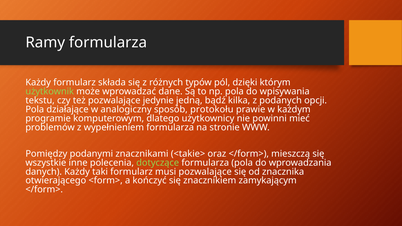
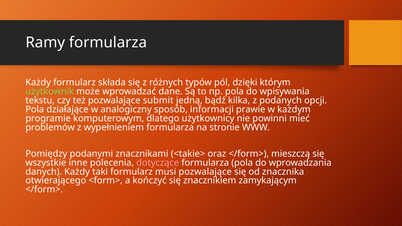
jedynie: jedynie -> submit
protokołu: protokołu -> informacji
dotyczące colour: light green -> pink
